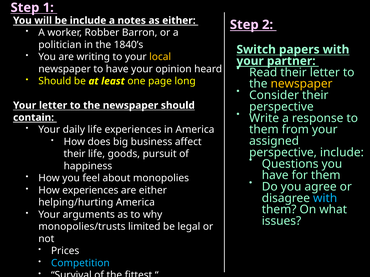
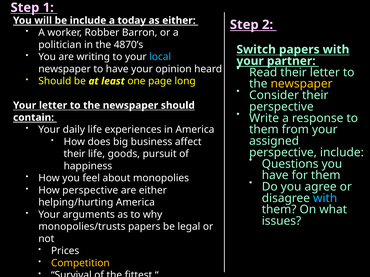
notes: notes -> today
1840’s: 1840’s -> 4870’s
local colour: yellow -> light blue
How experiences: experiences -> perspective
monopolies/trusts limited: limited -> papers
Competition colour: light blue -> yellow
